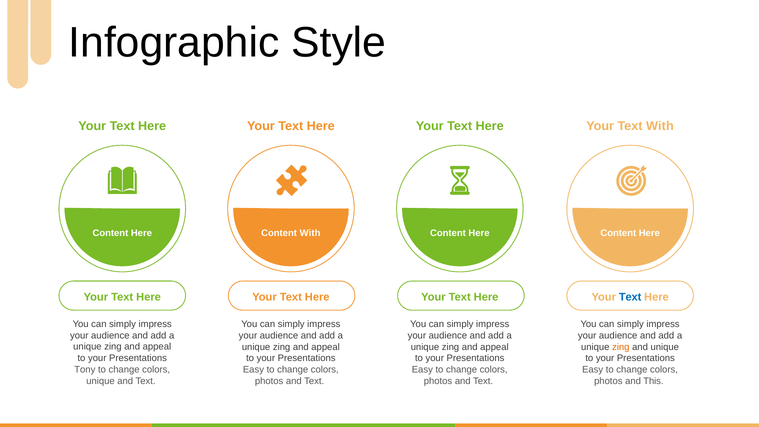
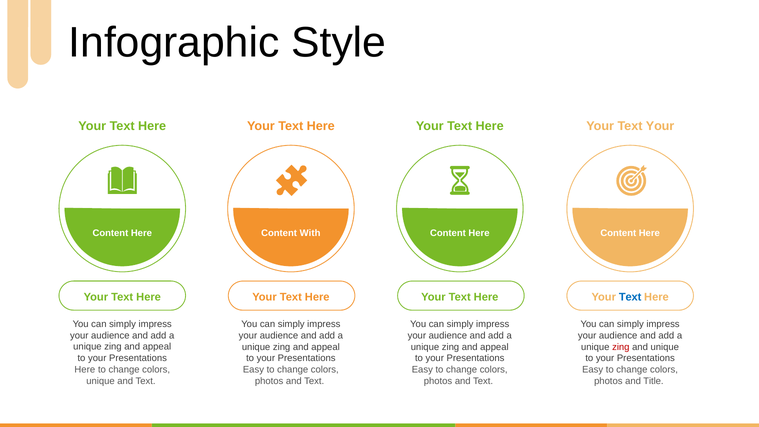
Your Text With: With -> Your
zing at (621, 347) colour: orange -> red
Tony at (85, 370): Tony -> Here
This: This -> Title
